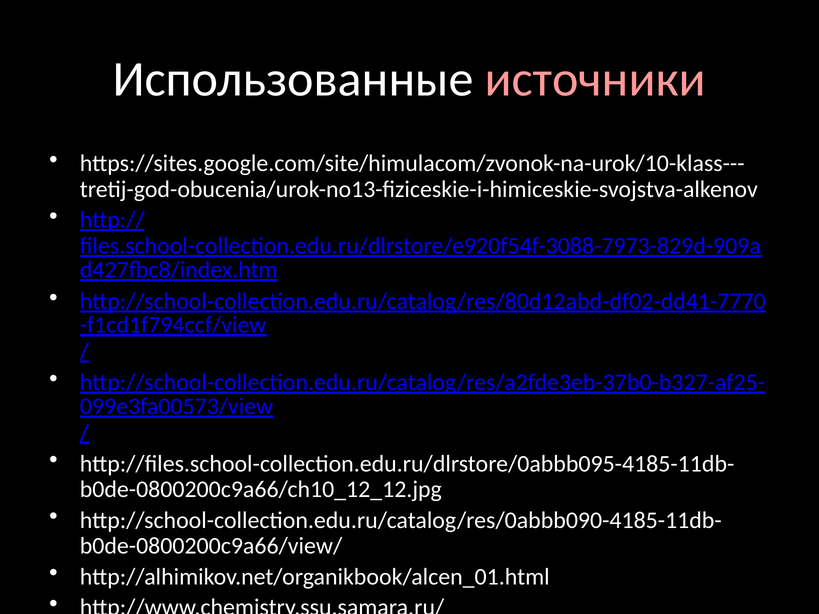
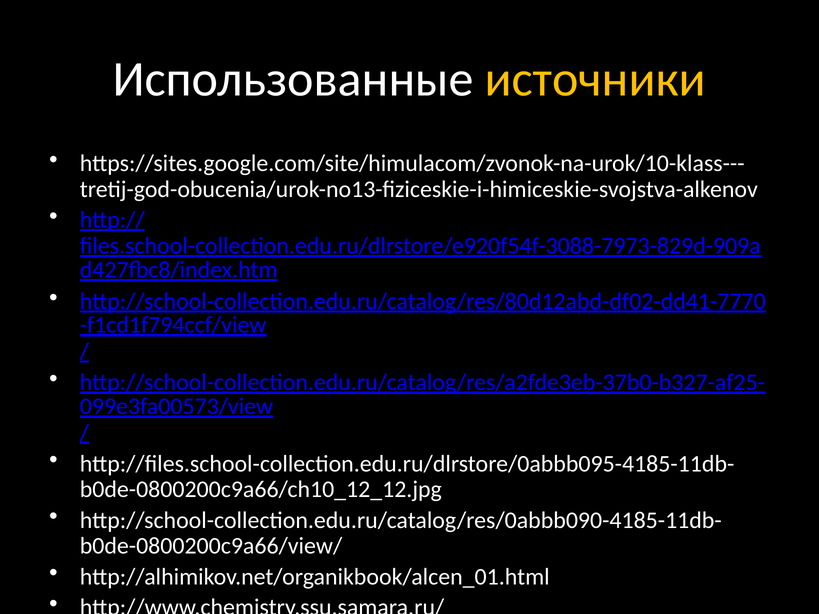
источники colour: pink -> yellow
